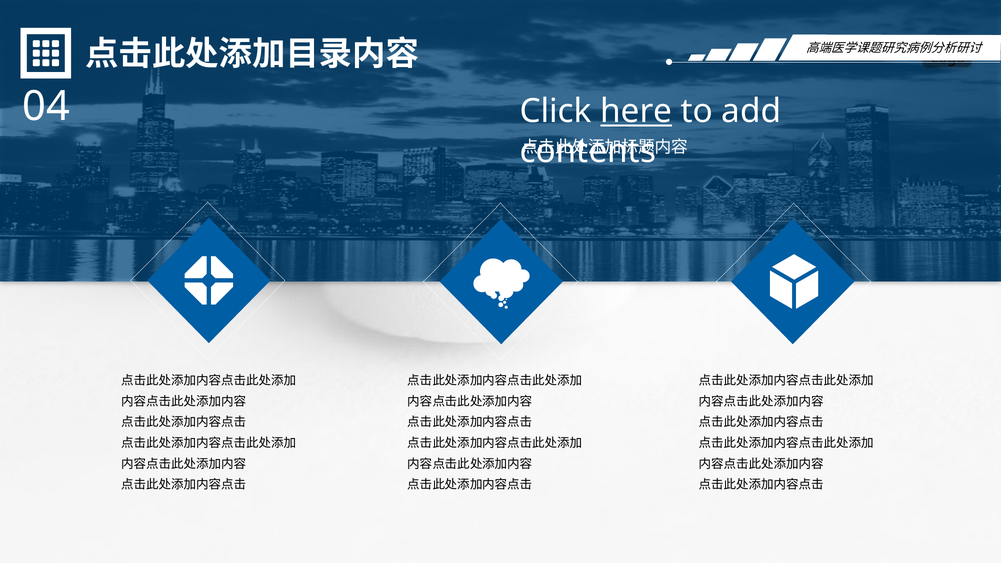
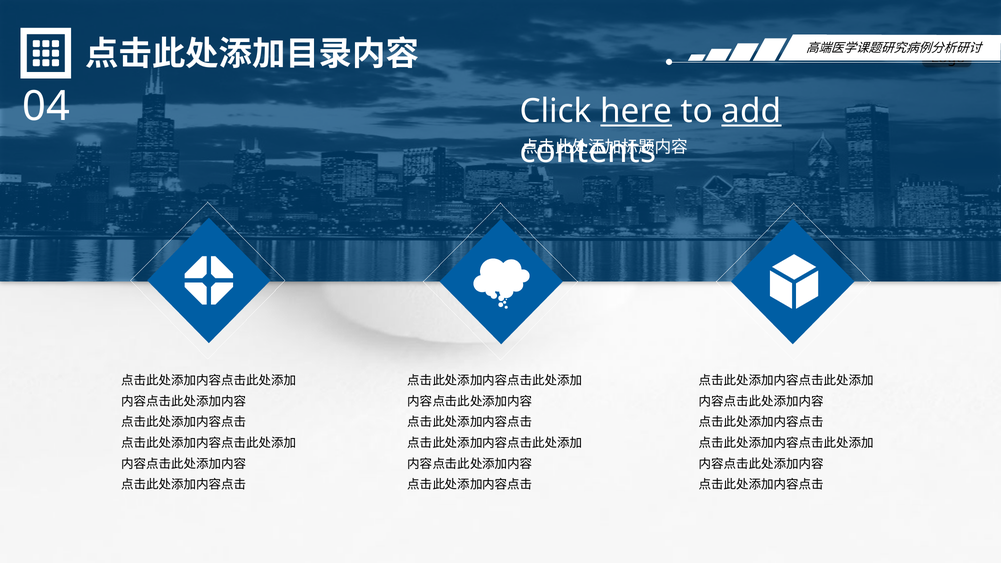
add underline: none -> present
